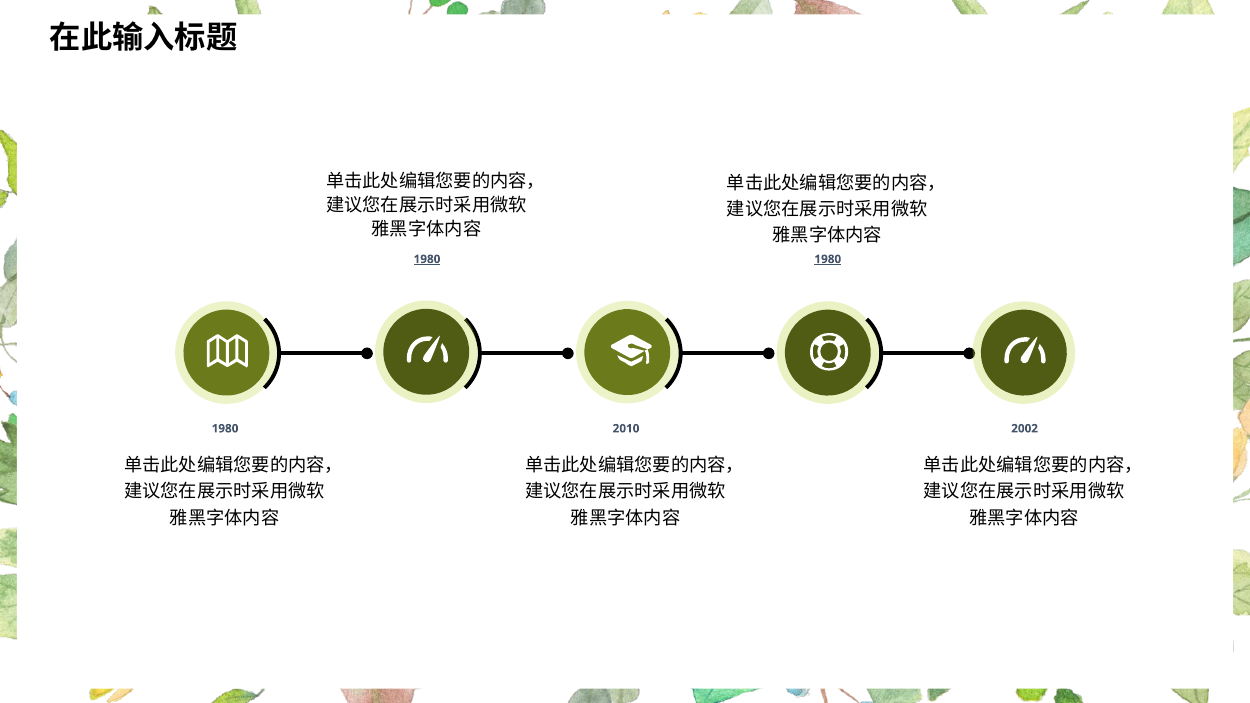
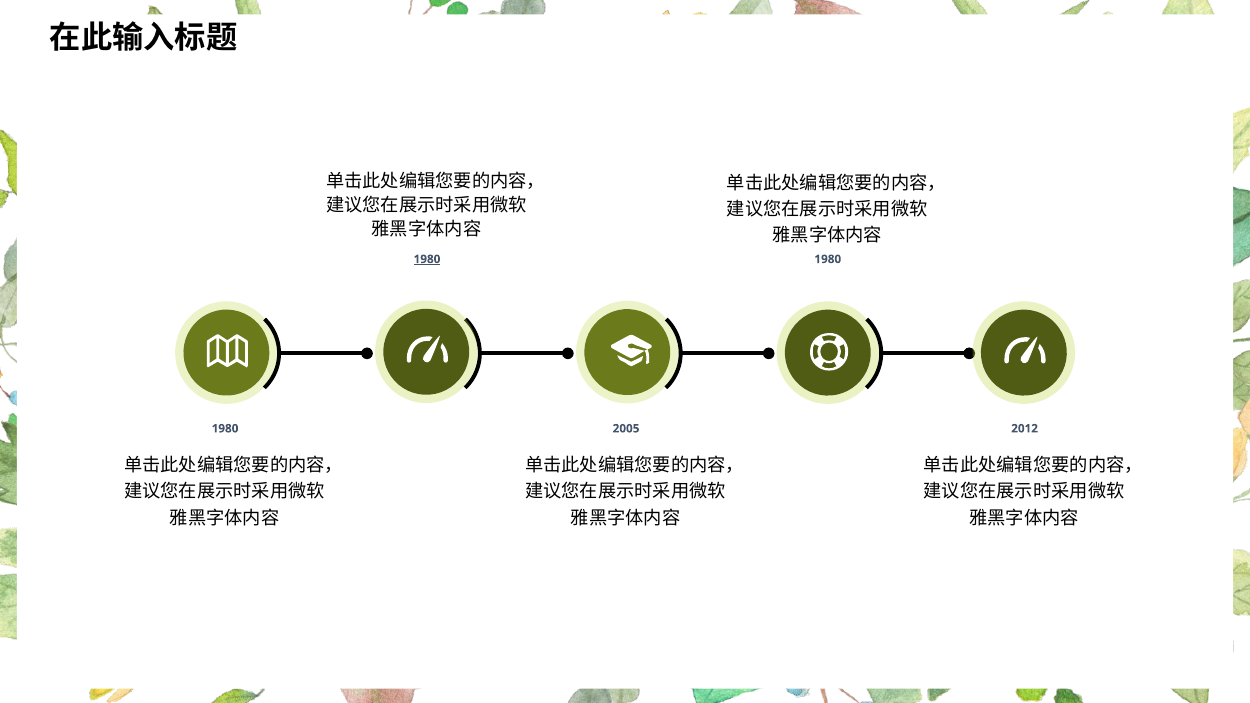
1980 at (828, 259) underline: present -> none
2010: 2010 -> 2005
2002: 2002 -> 2012
